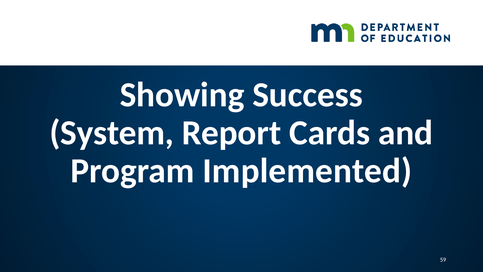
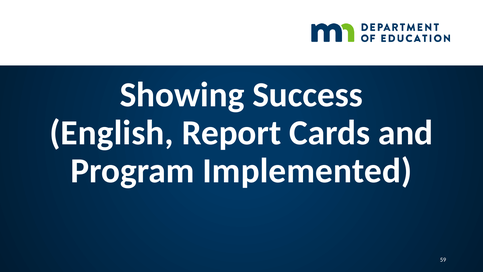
System: System -> English
